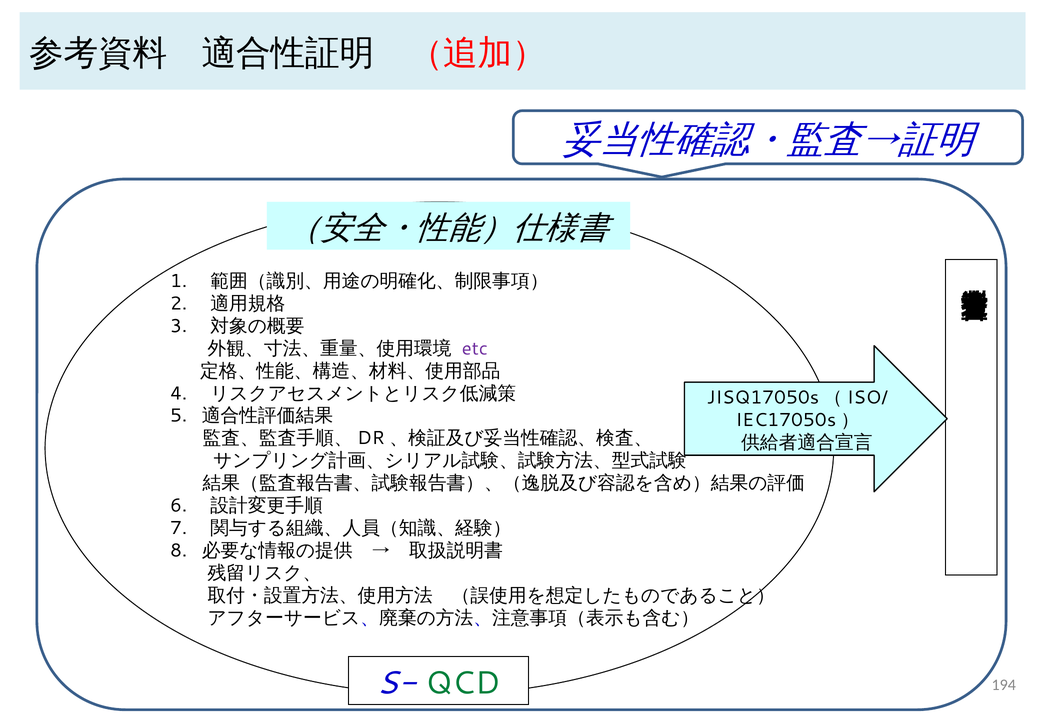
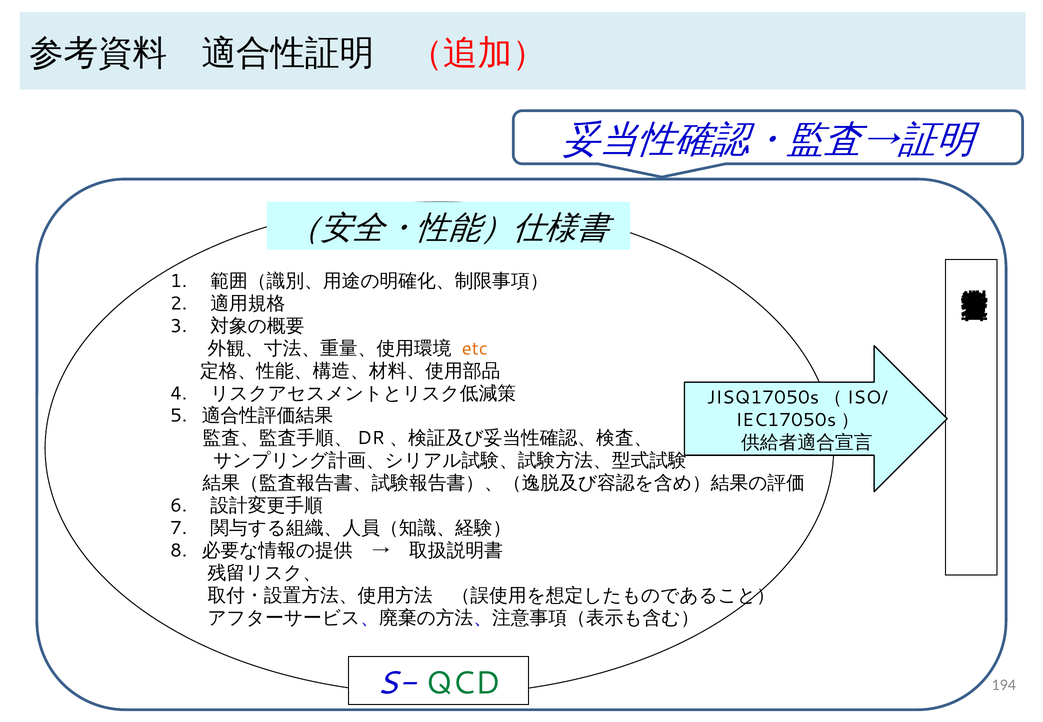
etc colour: purple -> orange
